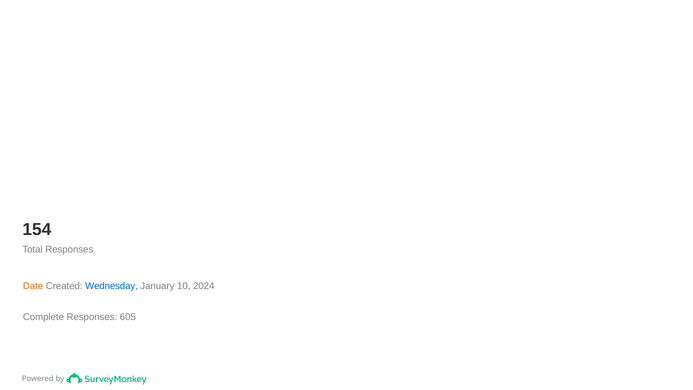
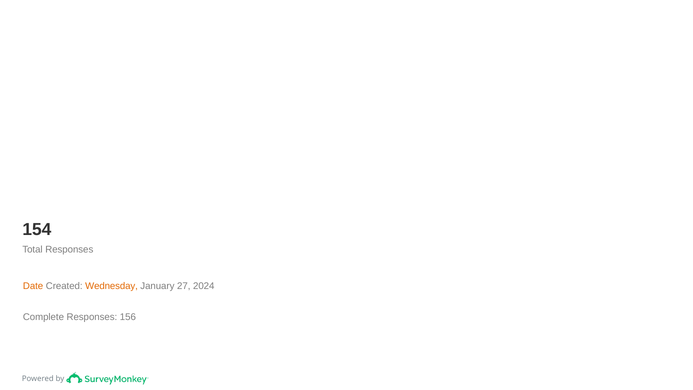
Wednesday colour: blue -> orange
10: 10 -> 27
605: 605 -> 156
